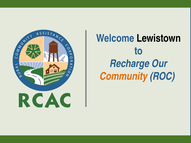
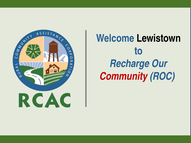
Community colour: orange -> red
